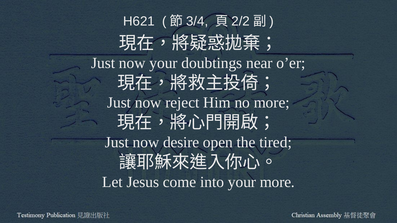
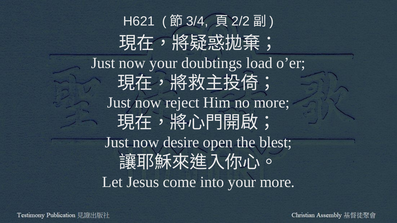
near: near -> load
tired: tired -> blest
